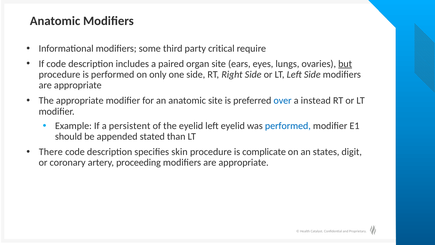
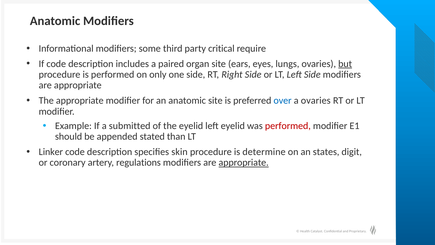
a instead: instead -> ovaries
persistent: persistent -> submitted
performed at (288, 126) colour: blue -> red
There: There -> Linker
complicate: complicate -> determine
proceeding: proceeding -> regulations
appropriate at (244, 162) underline: none -> present
